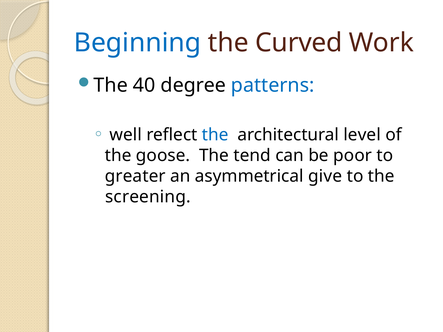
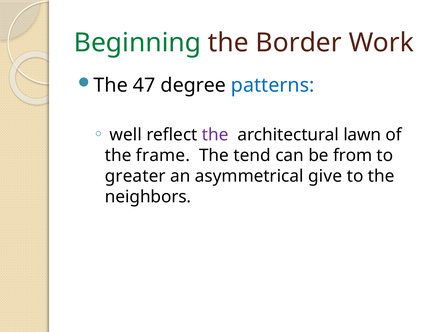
Beginning colour: blue -> green
Curved: Curved -> Border
40: 40 -> 47
the at (215, 135) colour: blue -> purple
level: level -> lawn
goose: goose -> frame
poor: poor -> from
screening: screening -> neighbors
